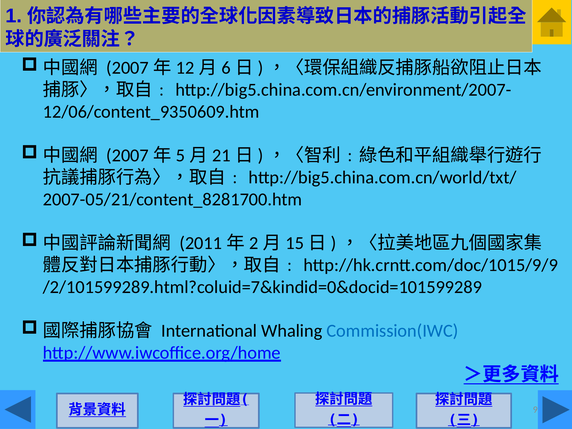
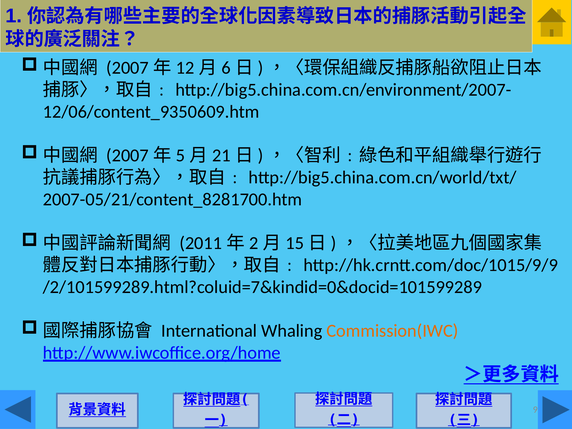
Commission(IWC colour: blue -> orange
